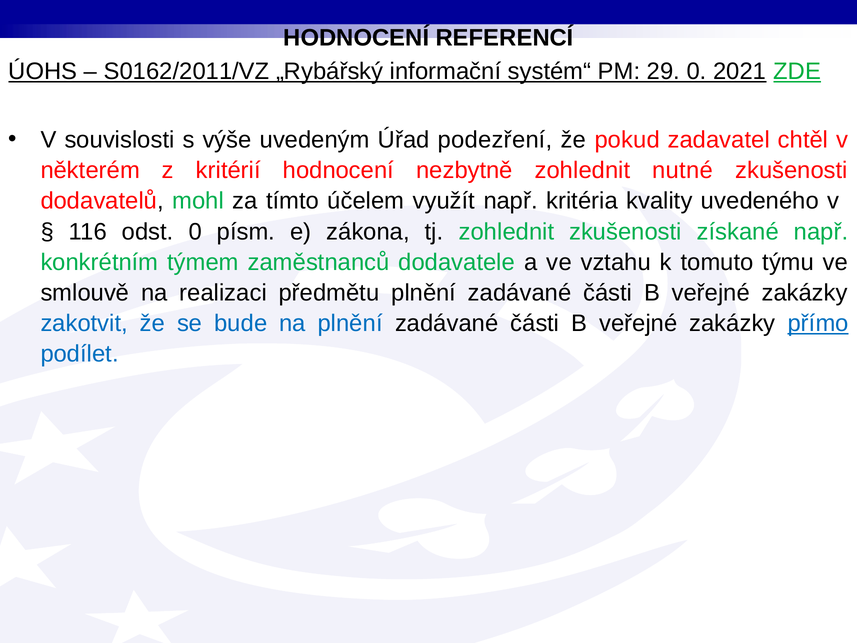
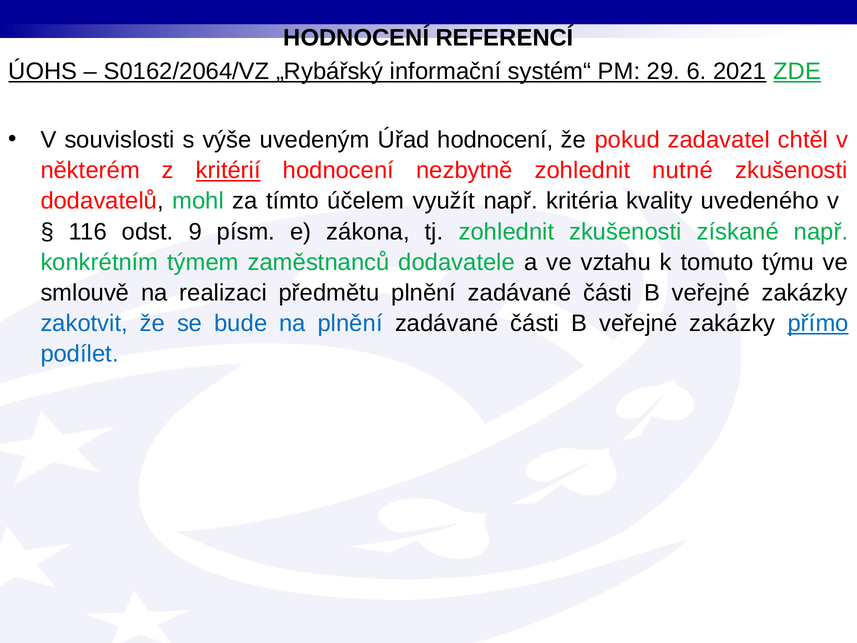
S0162/2011/VZ: S0162/2011/VZ -> S0162/2064/VZ
29 0: 0 -> 6
Úřad podezření: podezření -> hodnocení
kritérií underline: none -> present
odst 0: 0 -> 9
